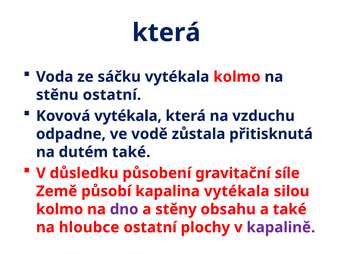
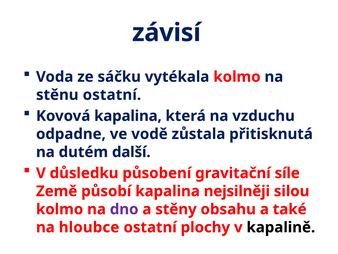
která at (166, 33): která -> závisí
Kovová vytékala: vytékala -> kapalina
dutém také: také -> další
kapalina vytékala: vytékala -> nejsilněji
kapalině colour: purple -> black
